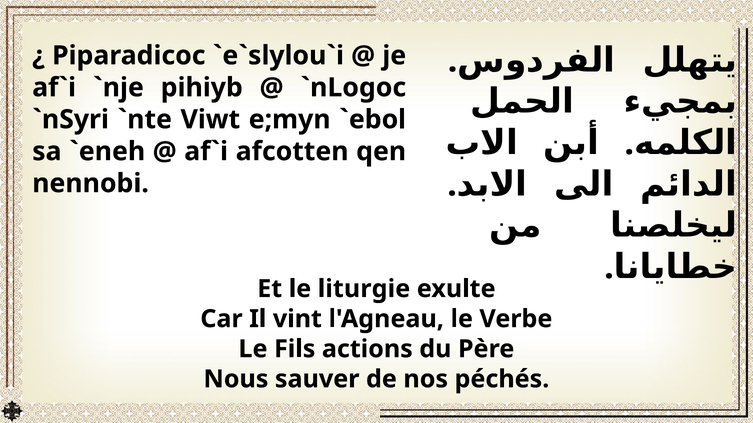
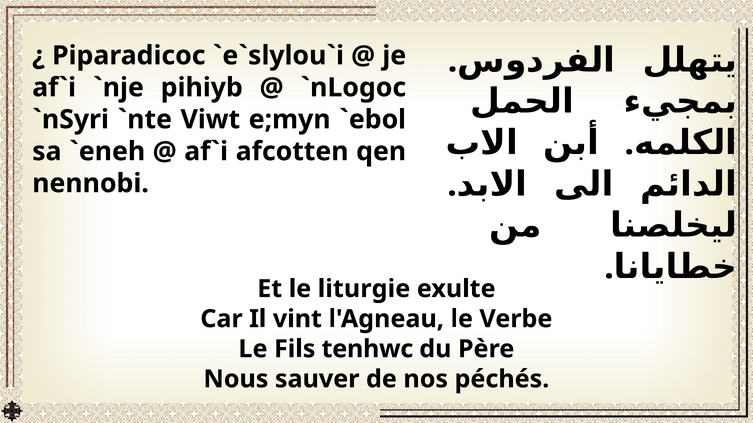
actions: actions -> tenhwc
